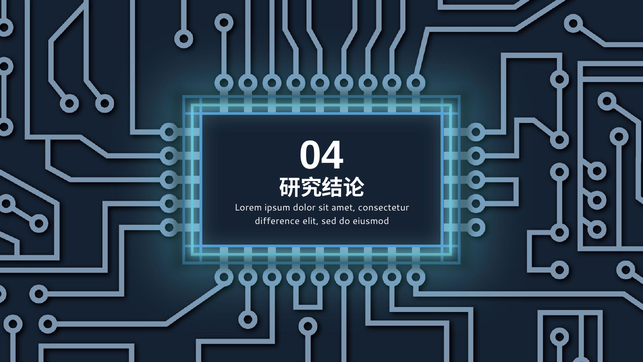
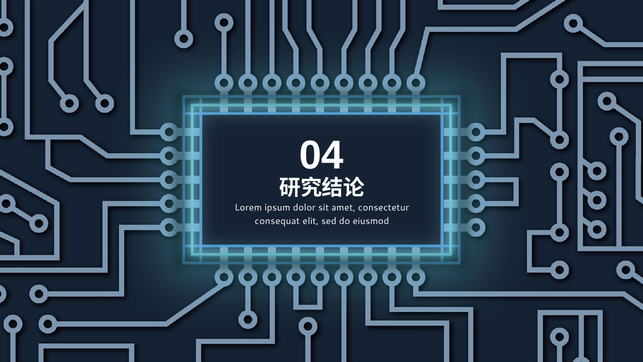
difference: difference -> consequat
